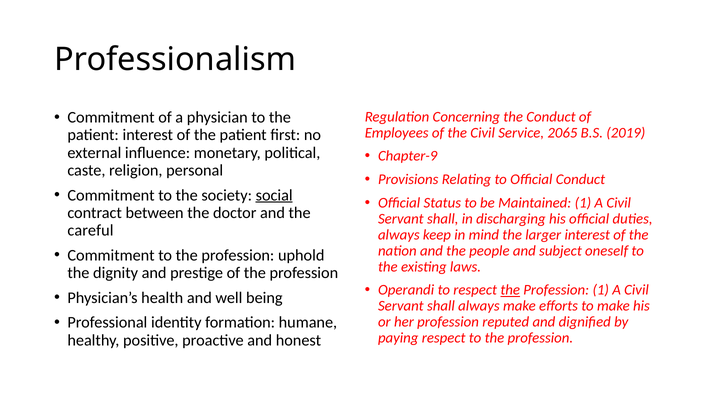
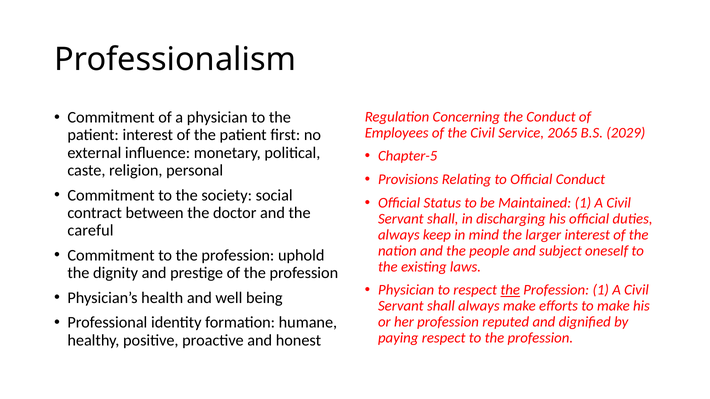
2019: 2019 -> 2029
Chapter-9: Chapter-9 -> Chapter-5
social underline: present -> none
Operandi at (406, 290): Operandi -> Physician
